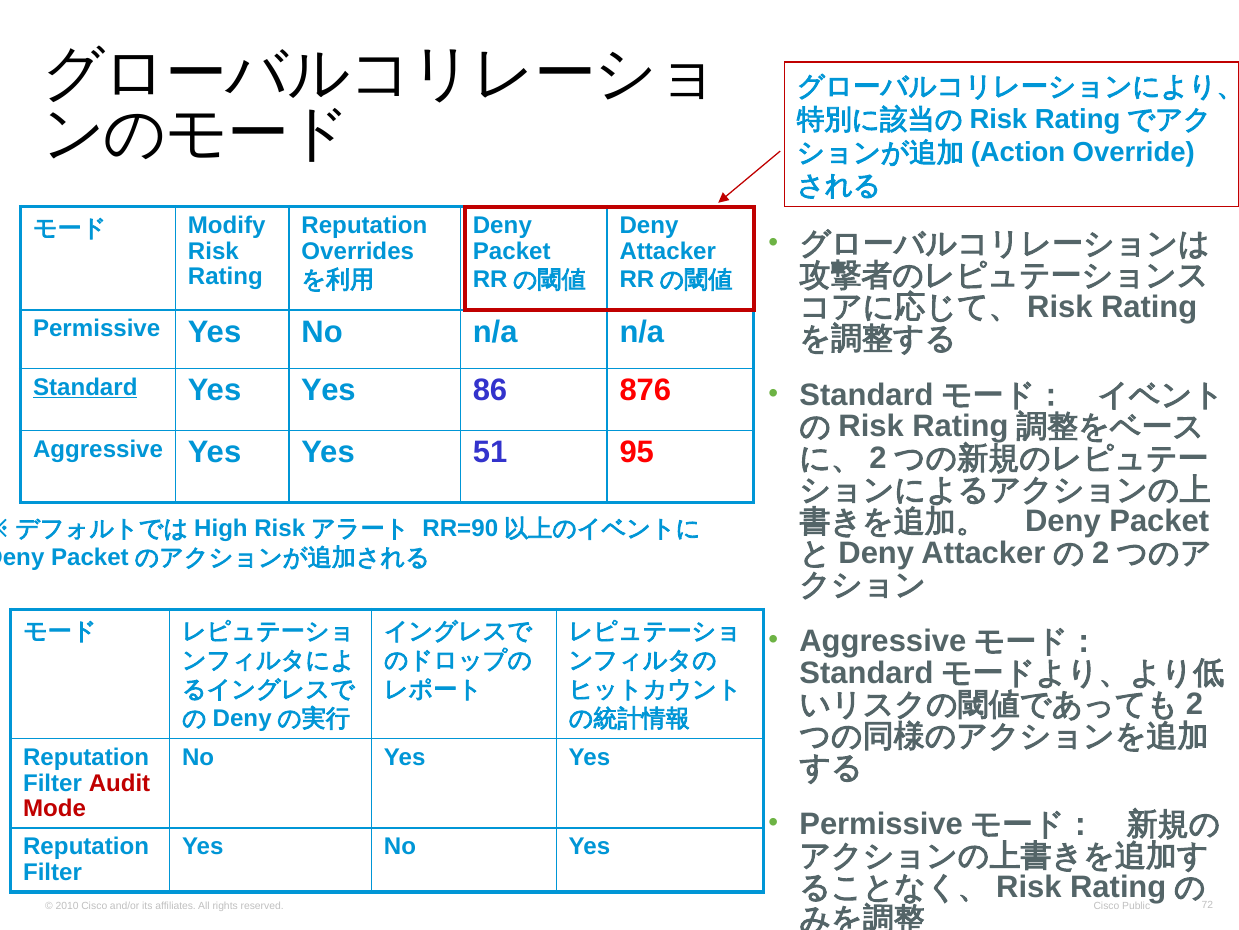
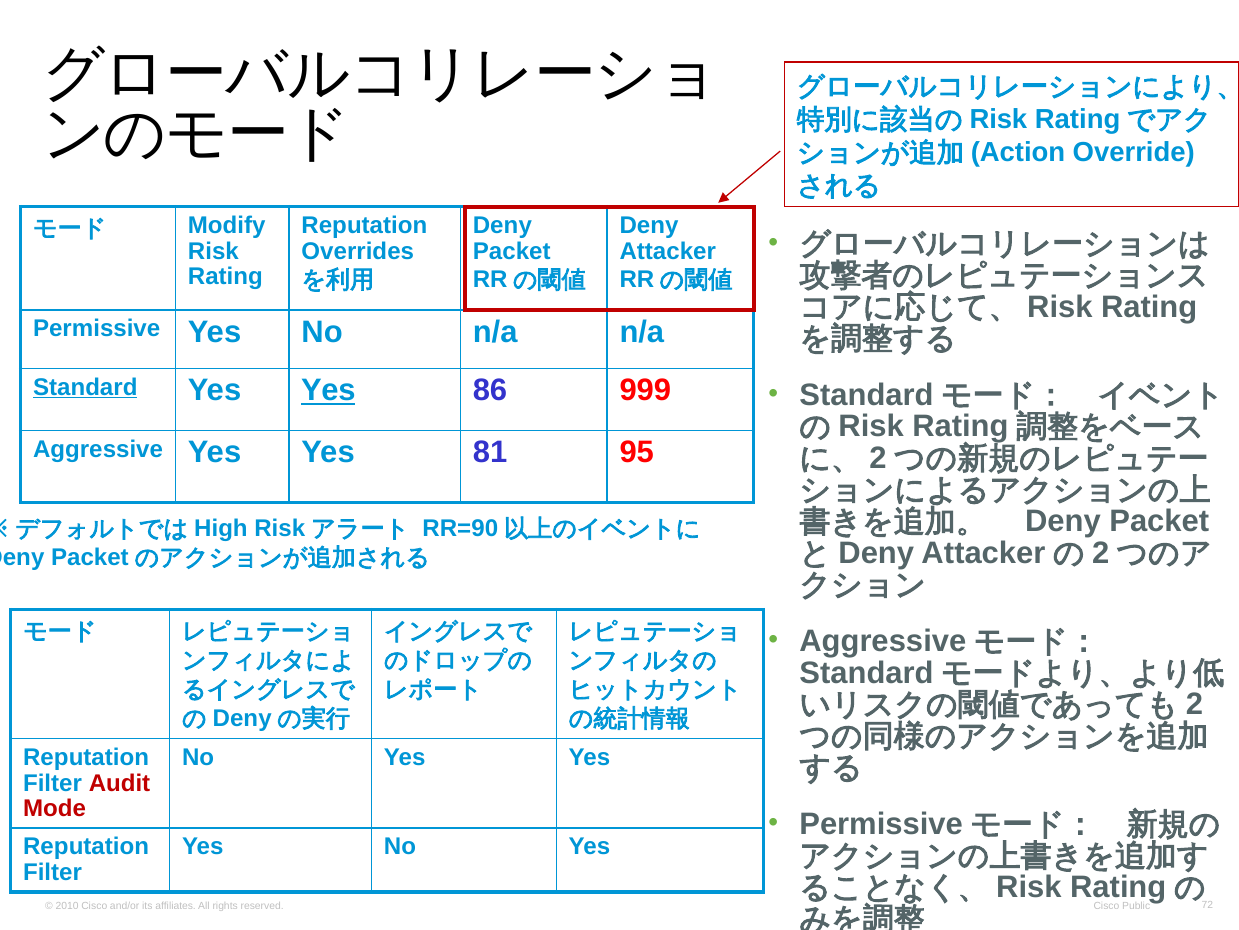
Yes at (328, 390) underline: none -> present
876: 876 -> 999
51: 51 -> 81
